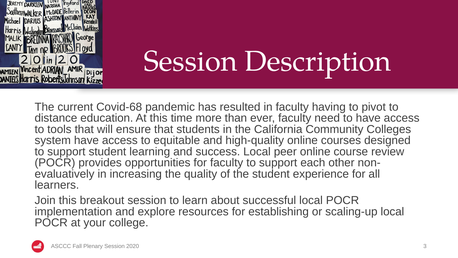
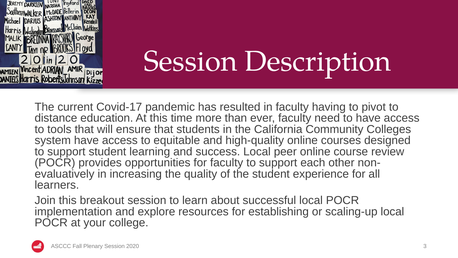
Covid-68: Covid-68 -> Covid-17
